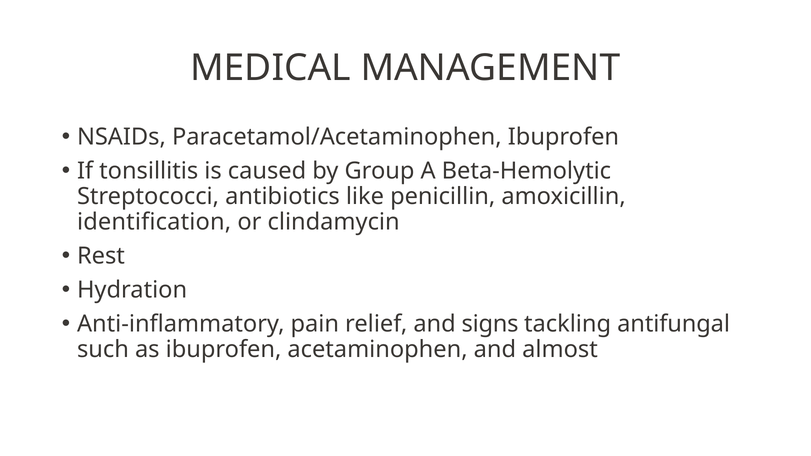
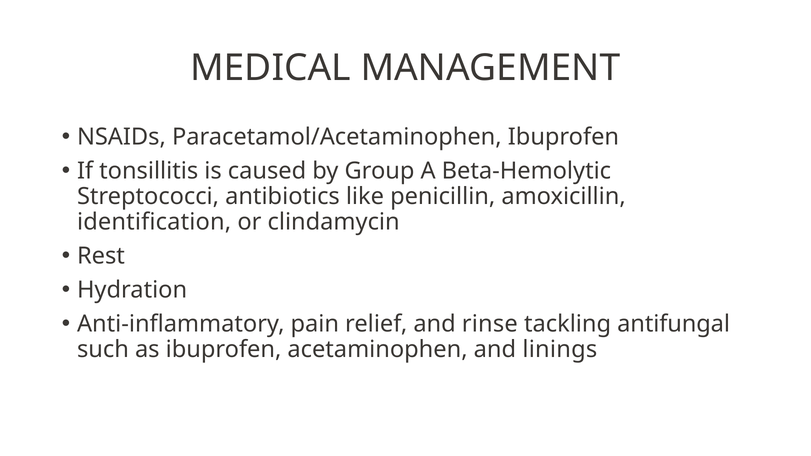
signs: signs -> rinse
almost: almost -> linings
